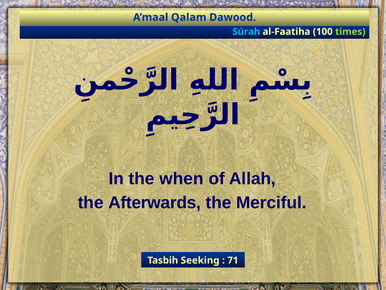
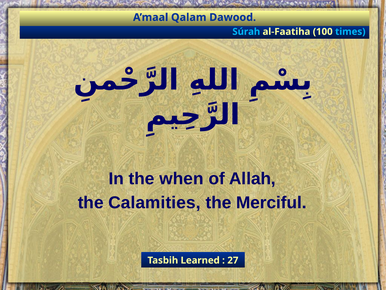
times colour: light green -> light blue
Afterwards: Afterwards -> Calamities
Seeking: Seeking -> Learned
71: 71 -> 27
